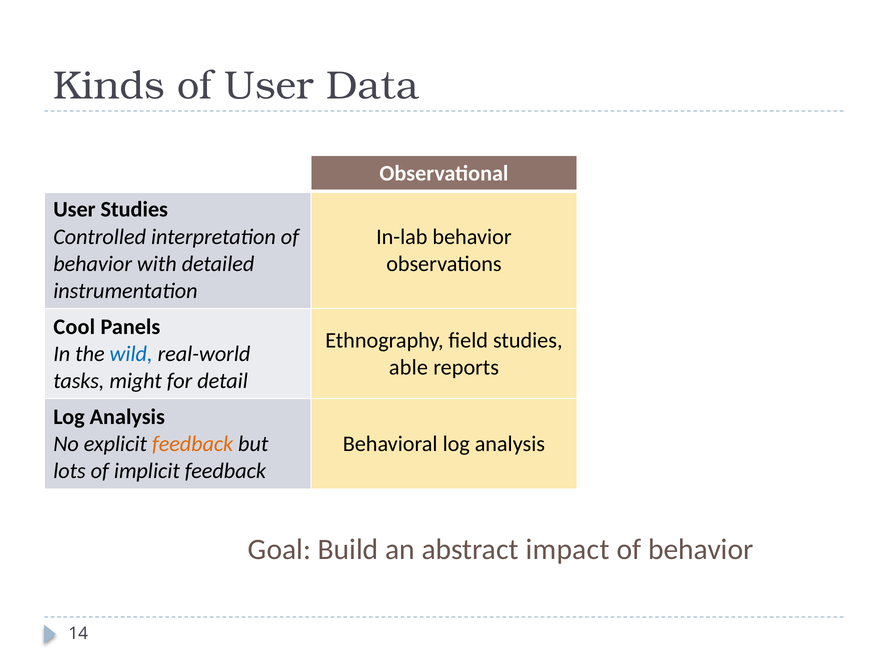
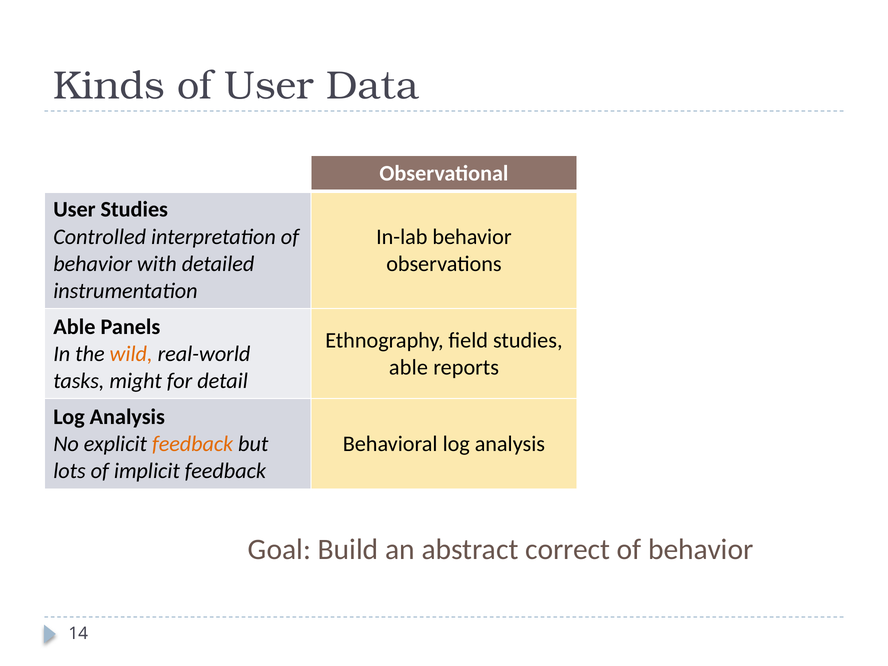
Cool at (74, 327): Cool -> Able
wild colour: blue -> orange
impact: impact -> correct
